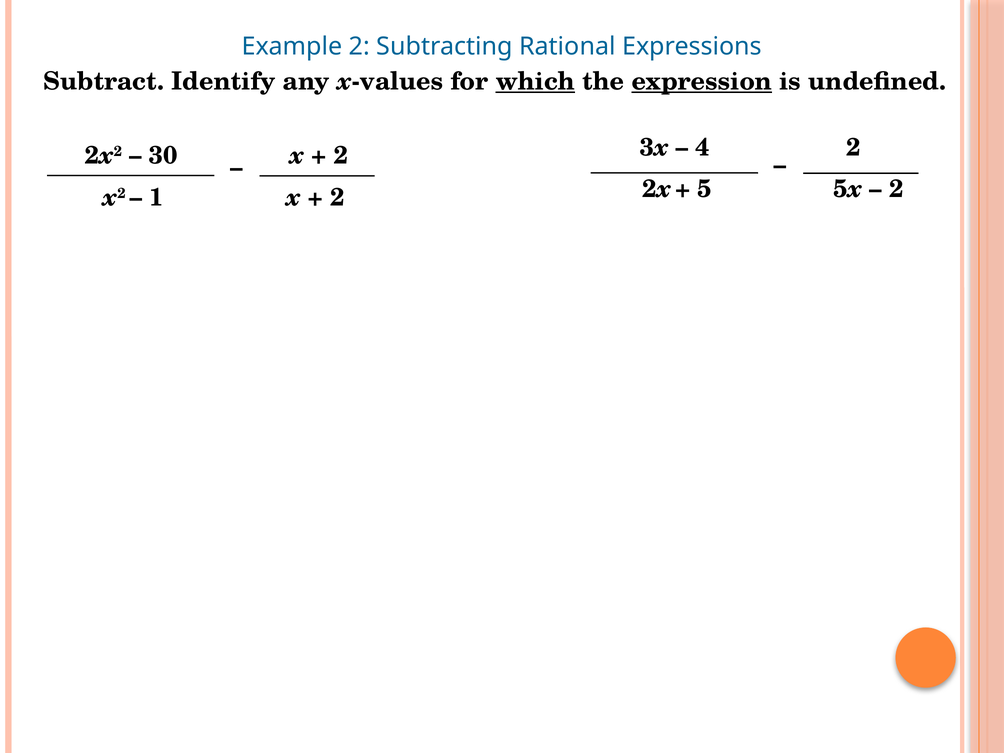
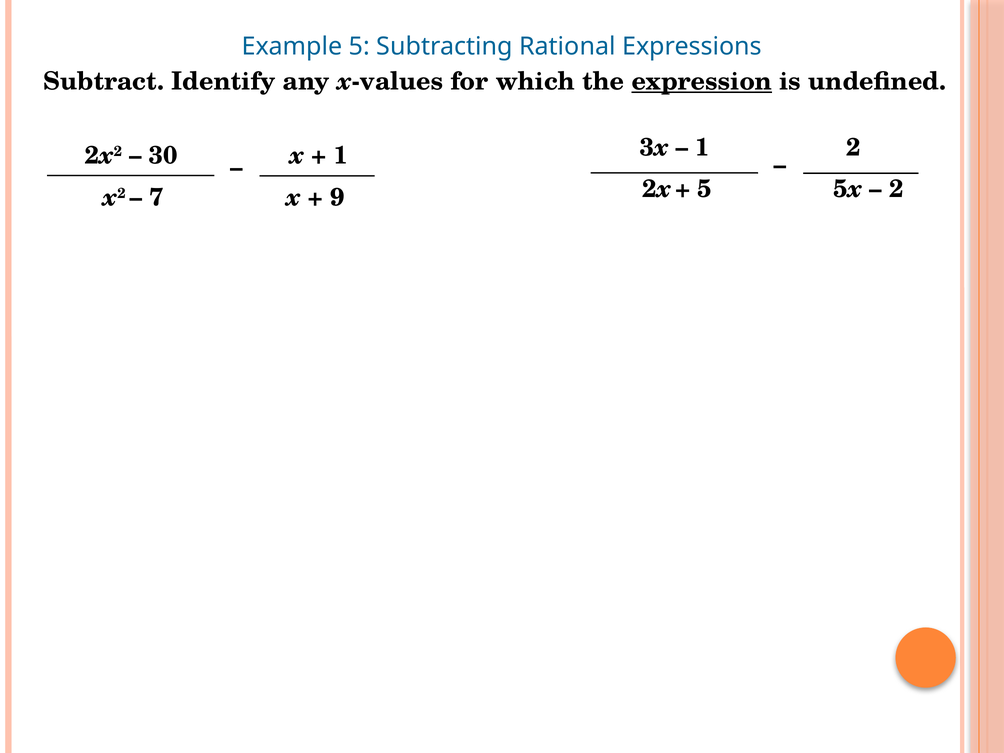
Example 2: 2 -> 5
which underline: present -> none
2 at (341, 156): 2 -> 1
4 at (703, 147): 4 -> 1
1: 1 -> 7
2 at (337, 197): 2 -> 9
